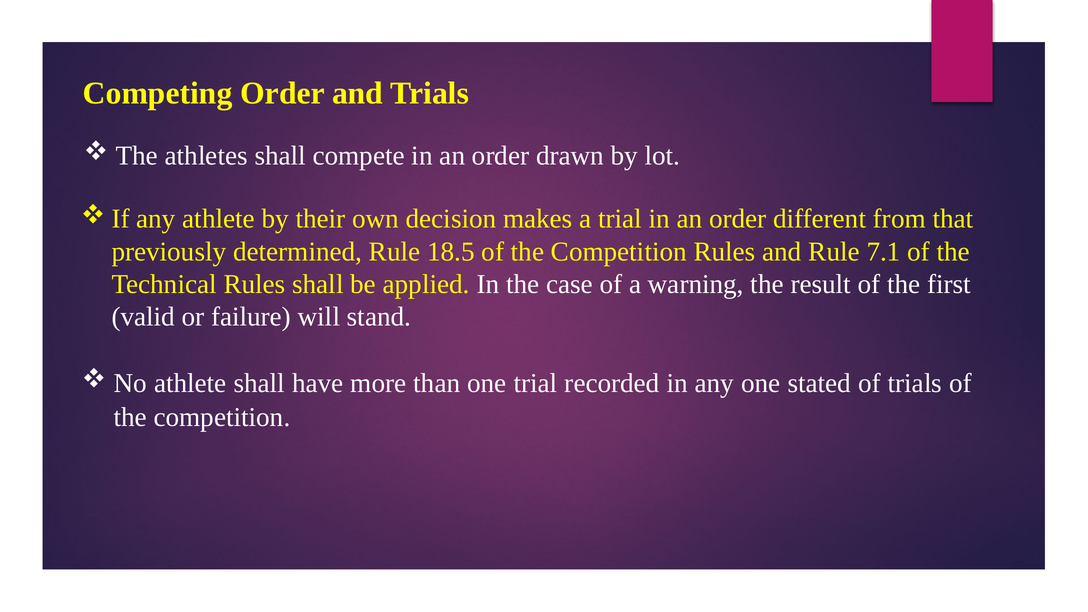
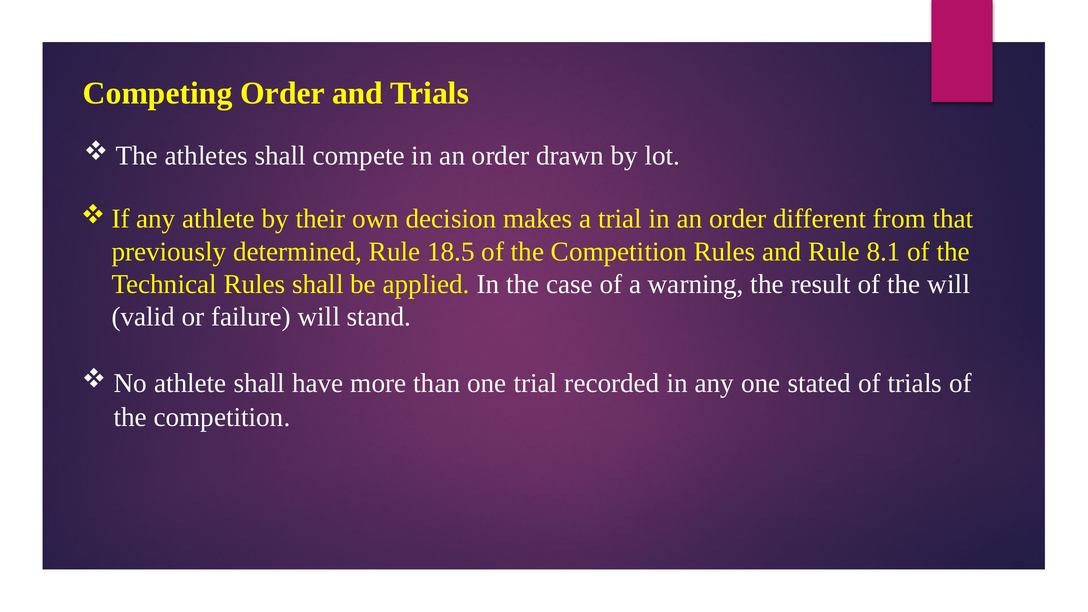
7.1: 7.1 -> 8.1
the first: first -> will
